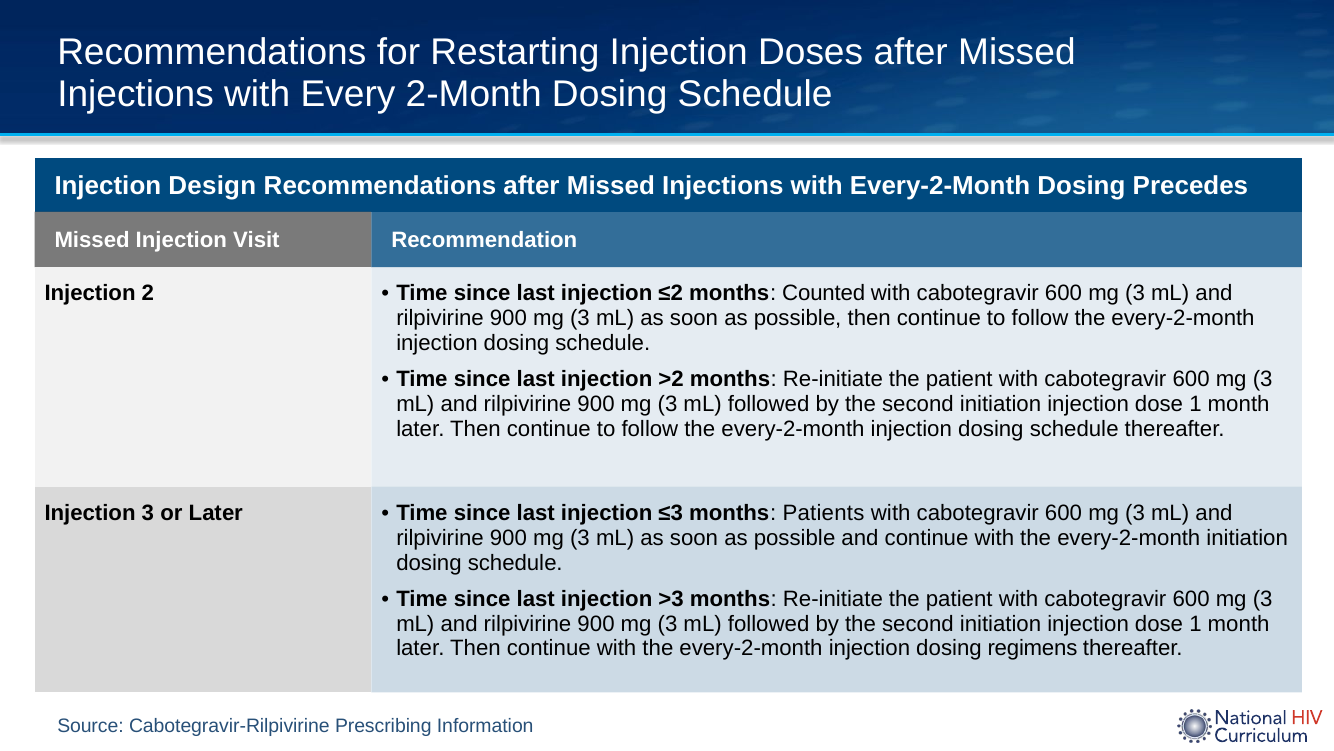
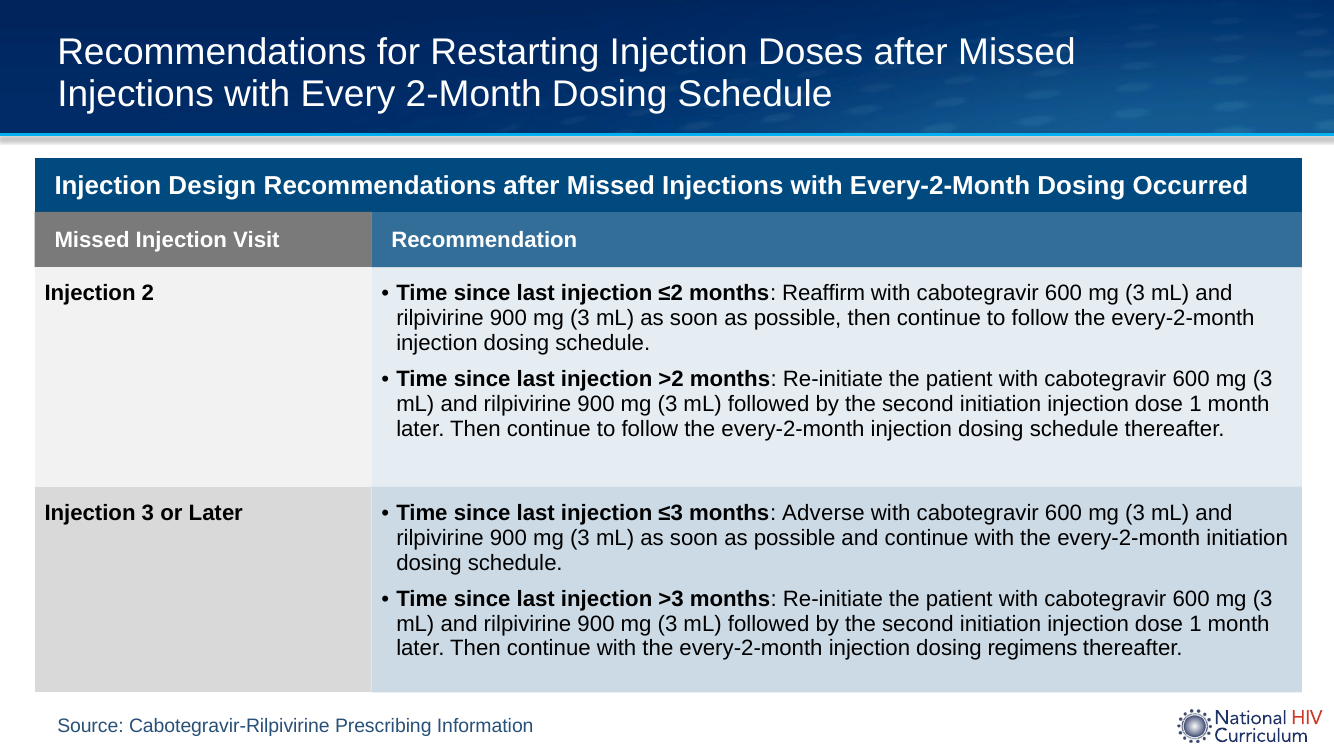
Precedes: Precedes -> Occurred
Counted: Counted -> Reaffirm
Patients: Patients -> Adverse
